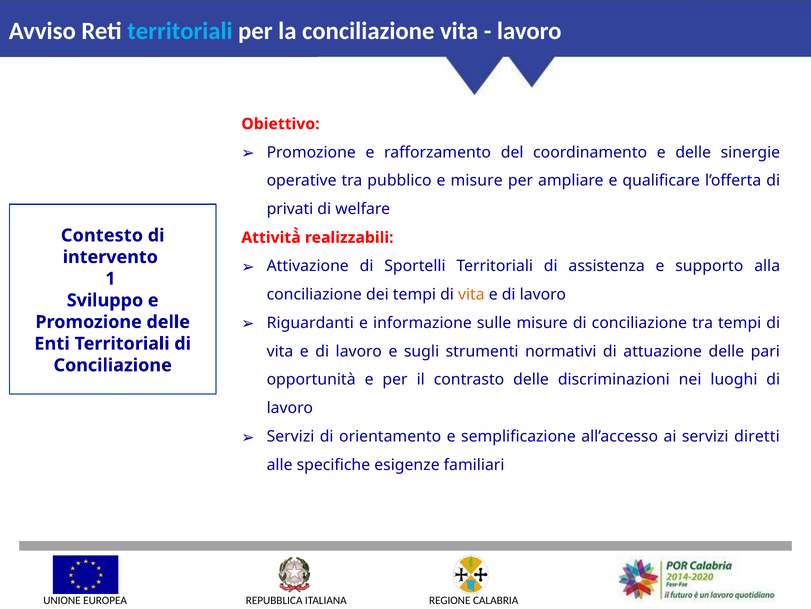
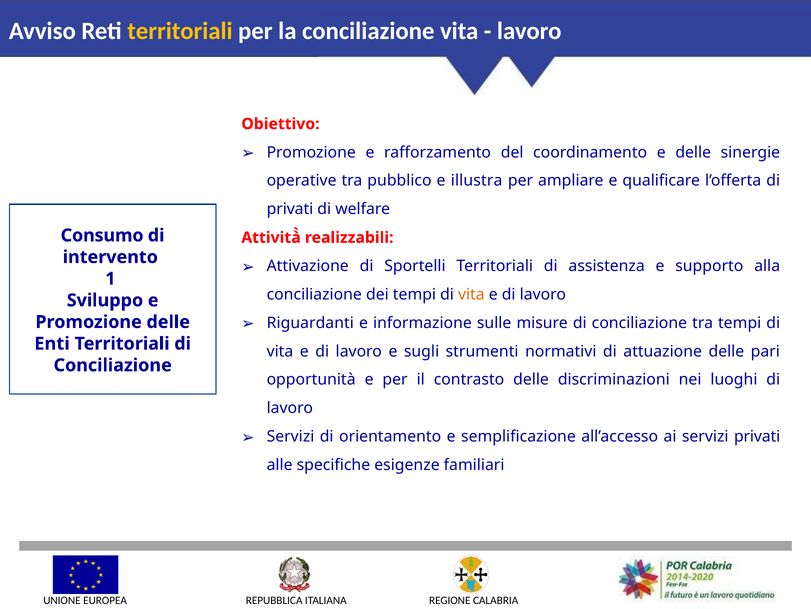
territoriali at (180, 31) colour: light blue -> yellow
e misure: misure -> illustra
Contesto: Contesto -> Consumo
servizi diretti: diretti -> privati
